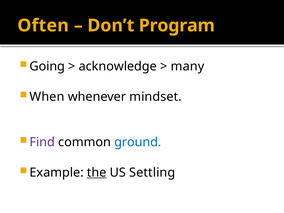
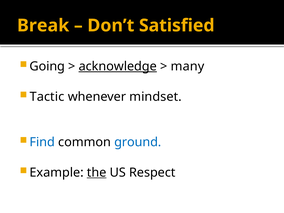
Often: Often -> Break
Program: Program -> Satisfied
acknowledge underline: none -> present
When: When -> Tactic
Find colour: purple -> blue
Settling: Settling -> Respect
